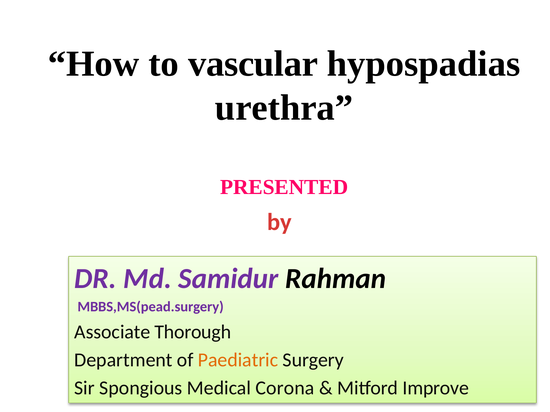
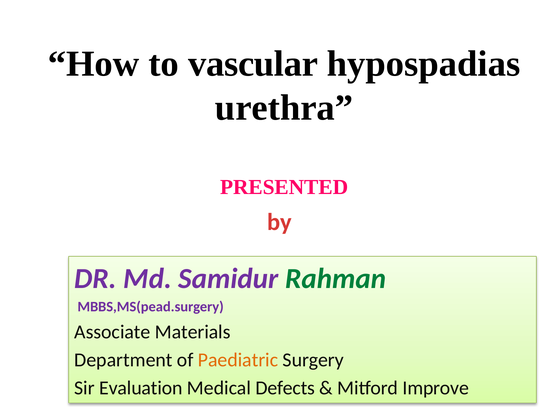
Rahman colour: black -> green
Thorough: Thorough -> Materials
Spongious: Spongious -> Evaluation
Corona: Corona -> Defects
